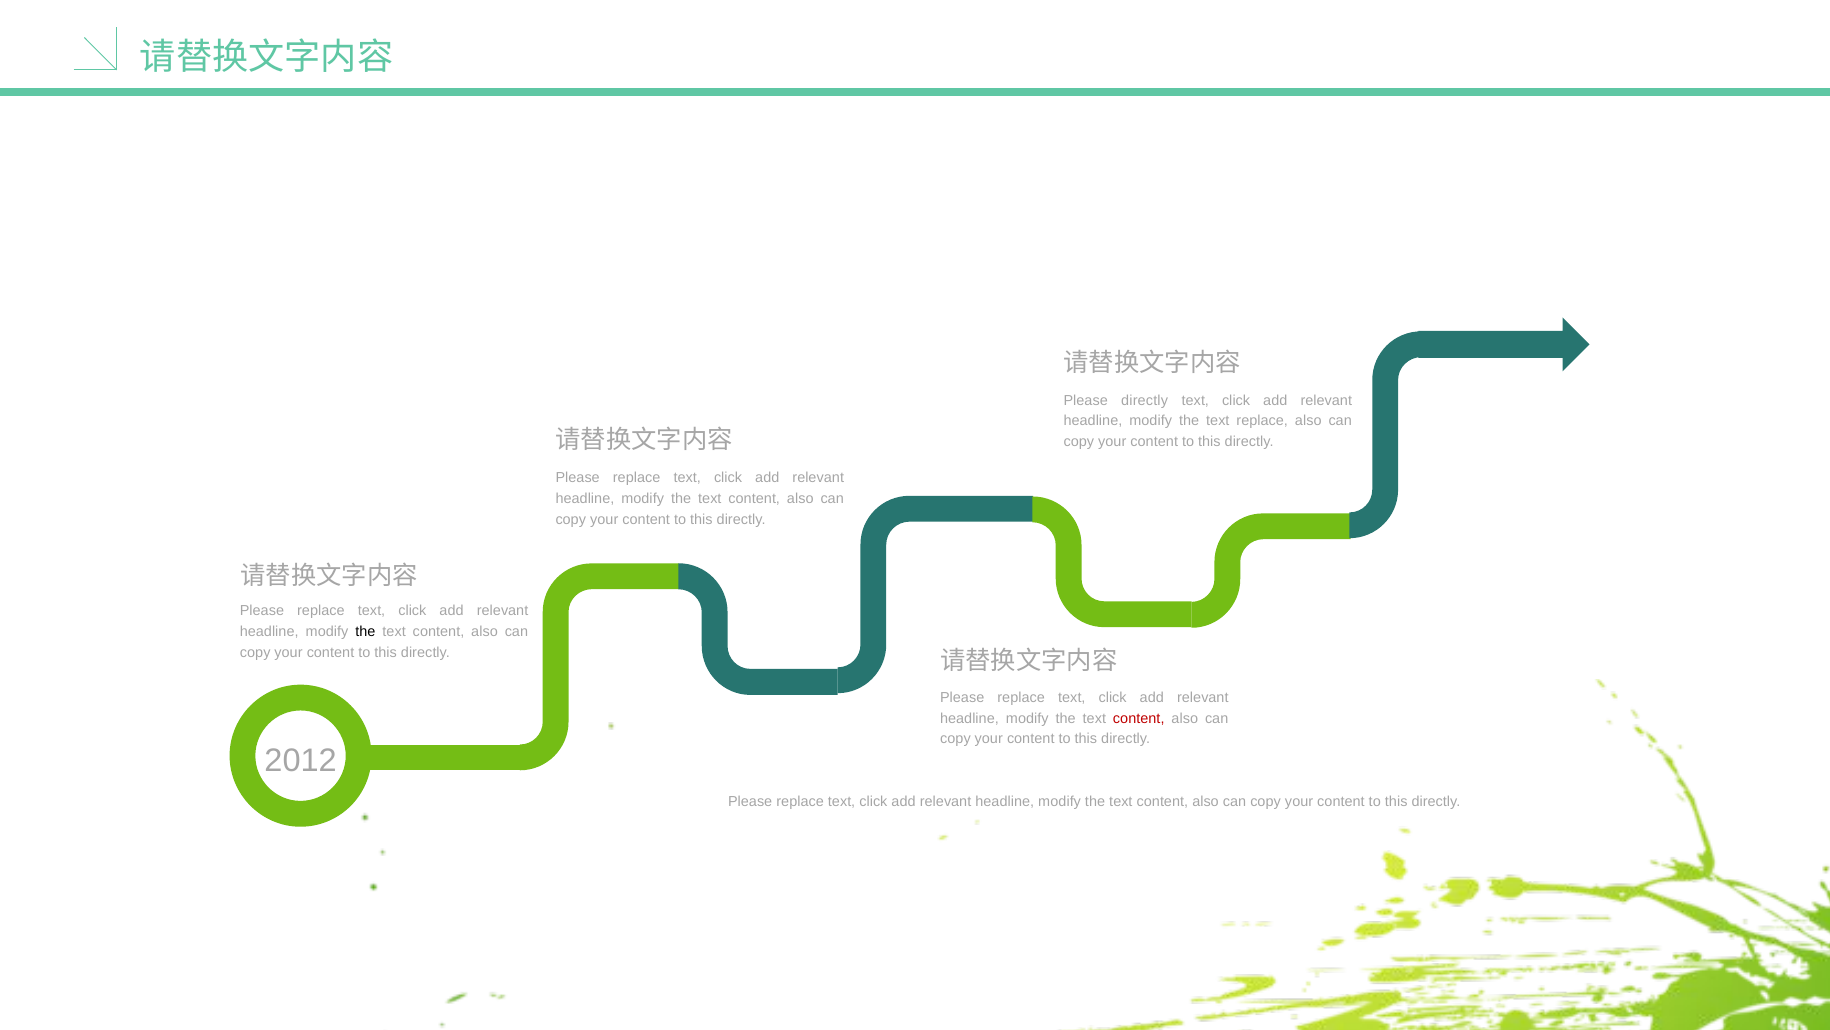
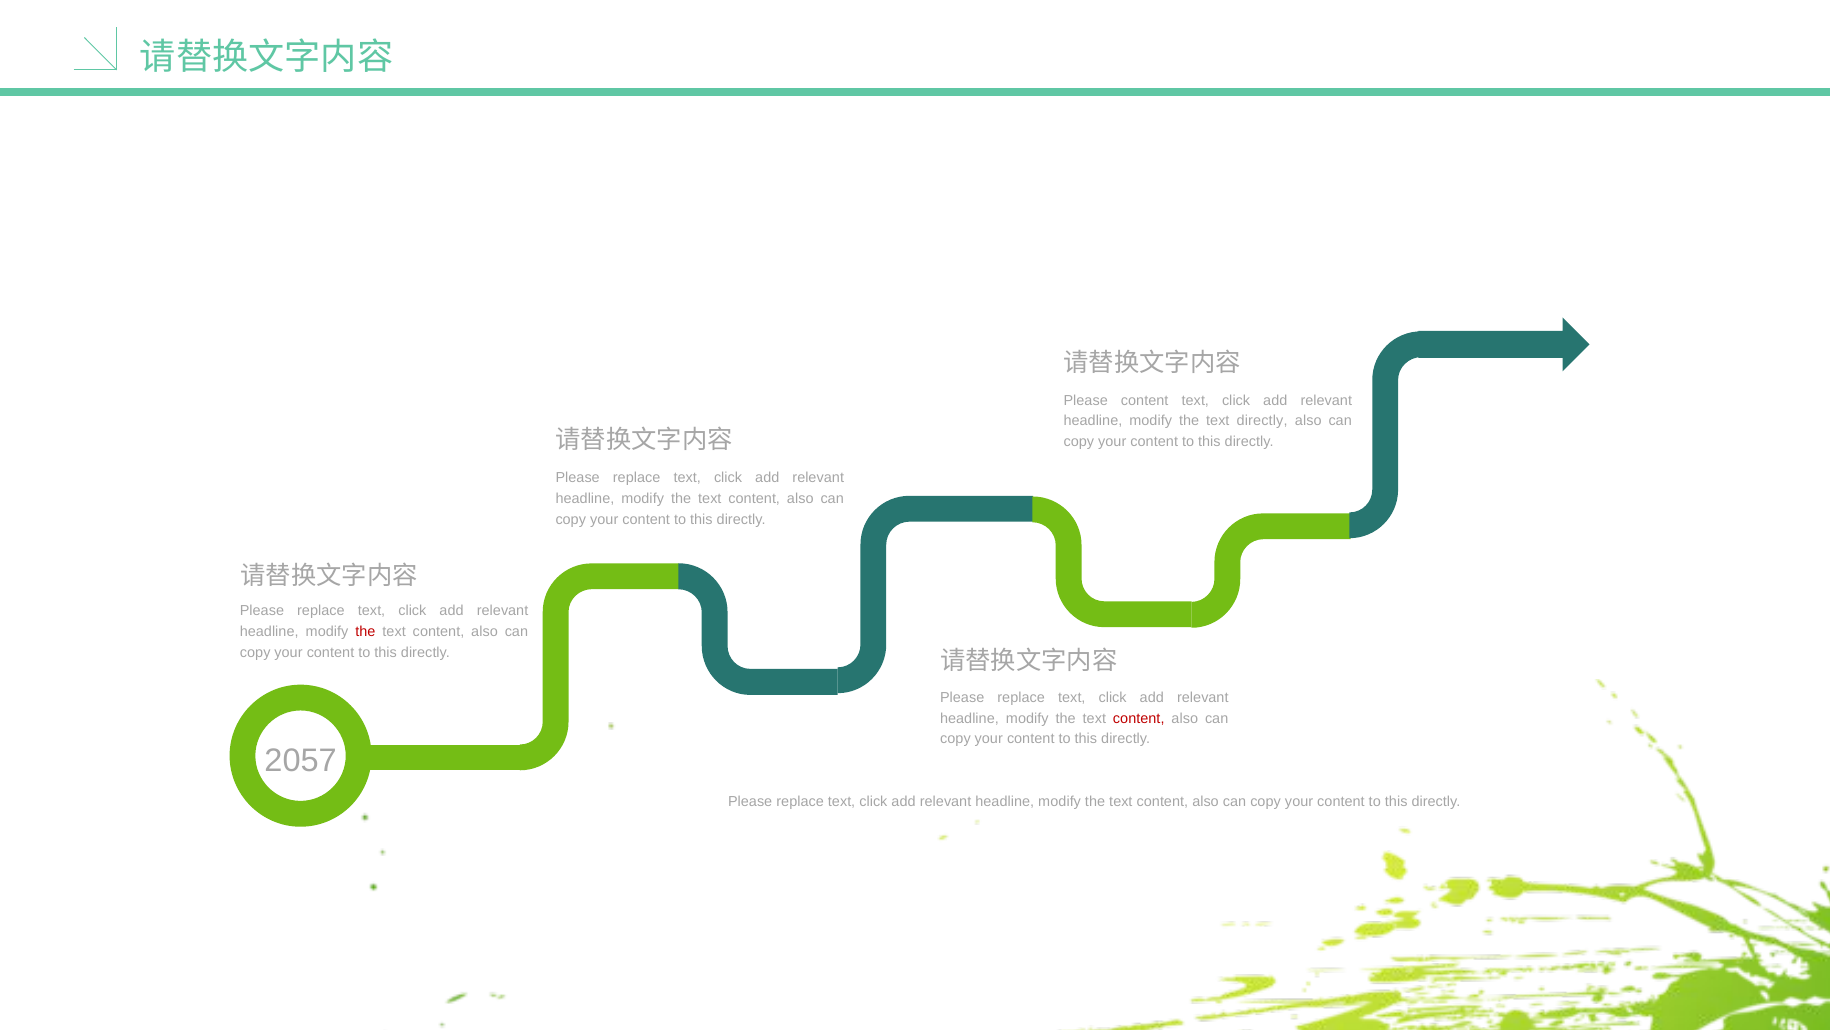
Please directly: directly -> content
text replace: replace -> directly
the at (365, 631) colour: black -> red
2012: 2012 -> 2057
